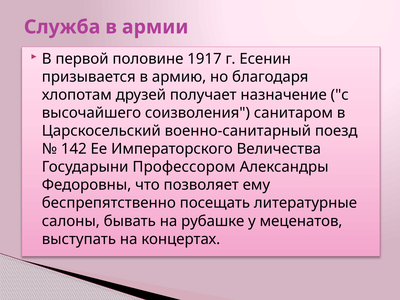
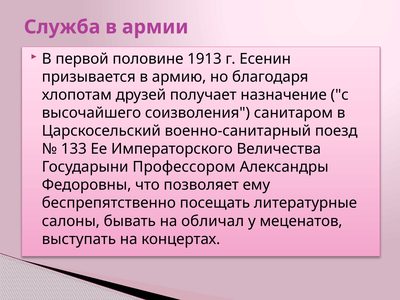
1917: 1917 -> 1913
142: 142 -> 133
рубашке: рубашке -> обличал
